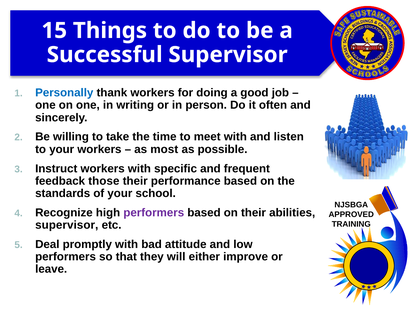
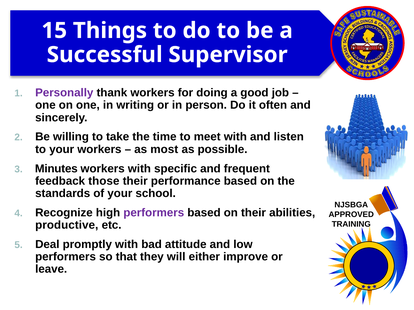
Personally colour: blue -> purple
Instruct: Instruct -> Minutes
supervisor at (67, 225): supervisor -> productive
